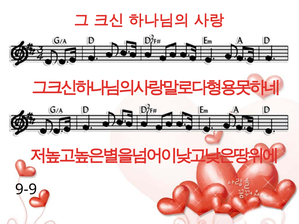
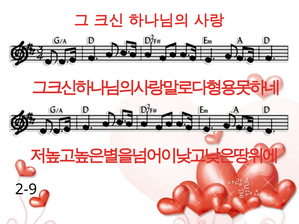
9-9: 9-9 -> 2-9
